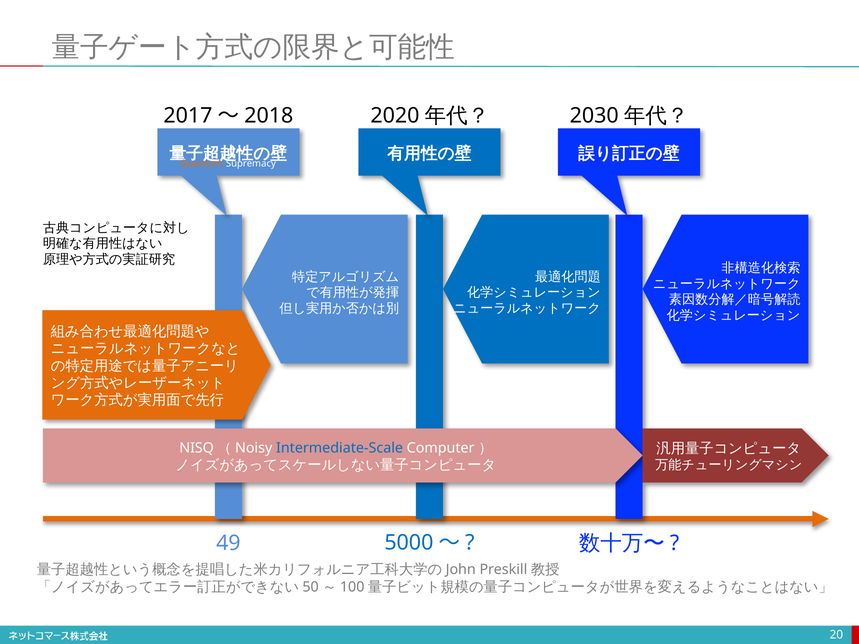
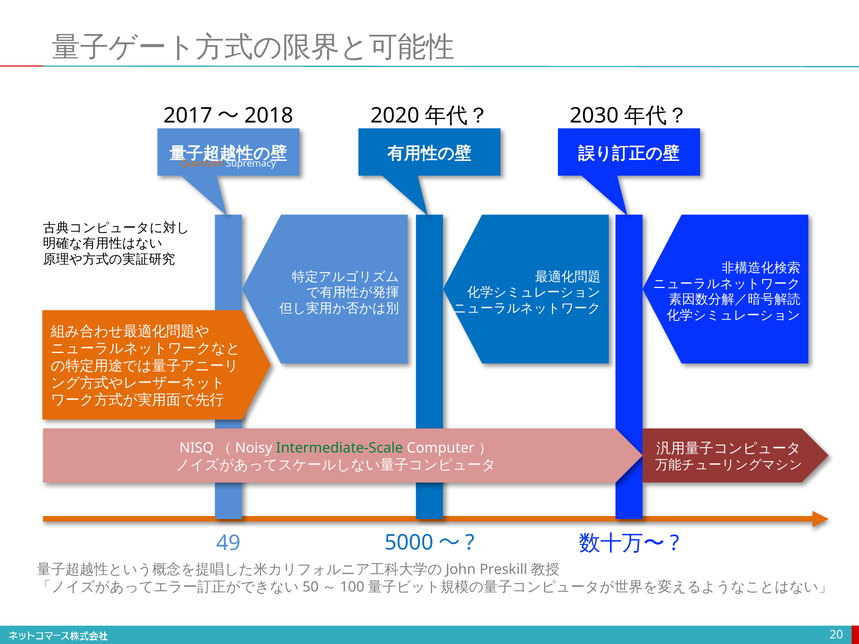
Intermediate-Scale colour: blue -> green
